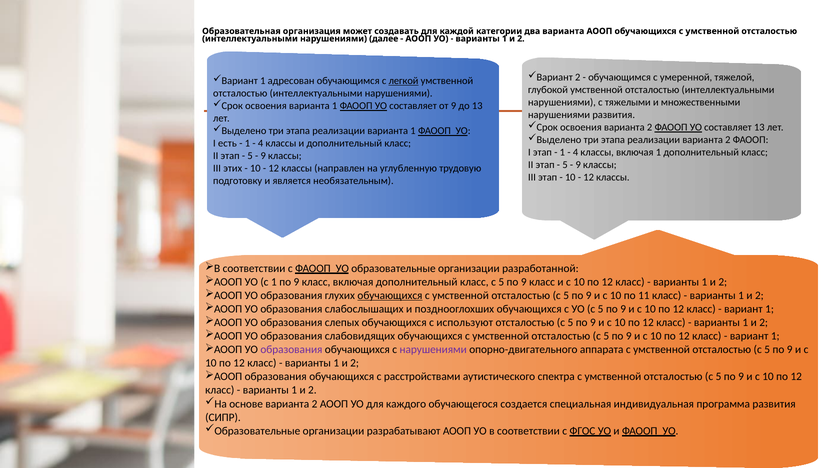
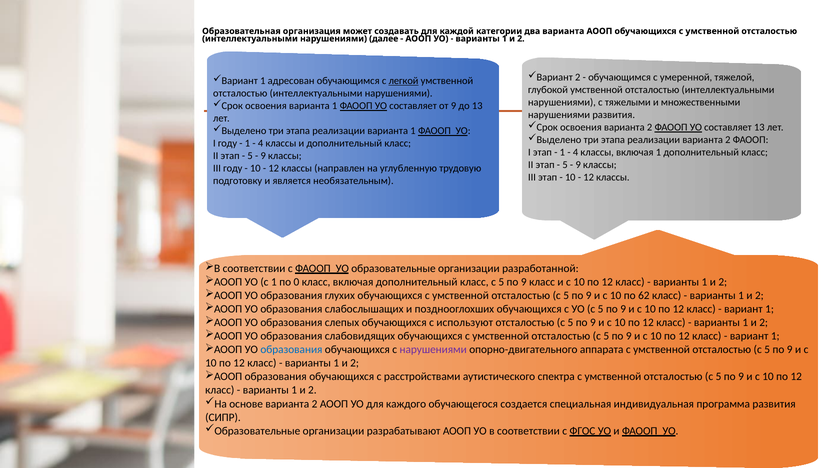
I есть: есть -> году
III этих: этих -> году
1 по 9: 9 -> 0
обучающихся at (390, 296) underline: present -> none
11: 11 -> 62
образования at (291, 350) colour: purple -> blue
